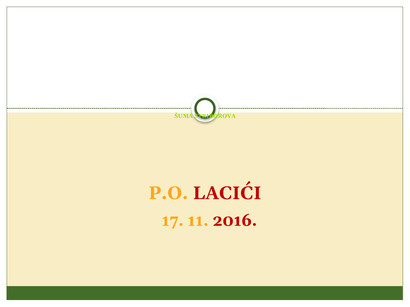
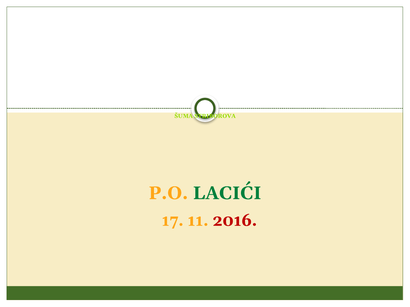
LACIĆI colour: red -> green
